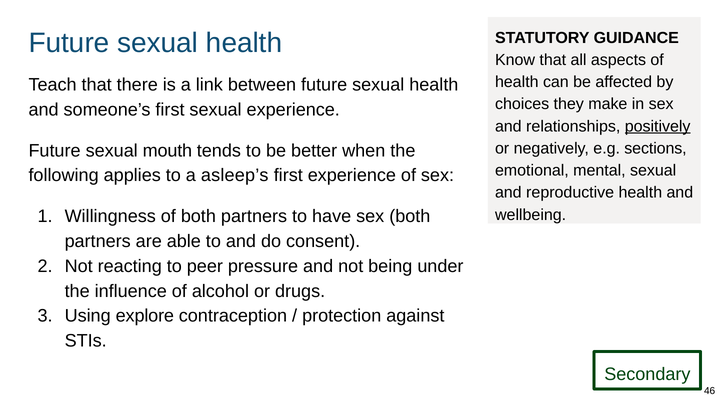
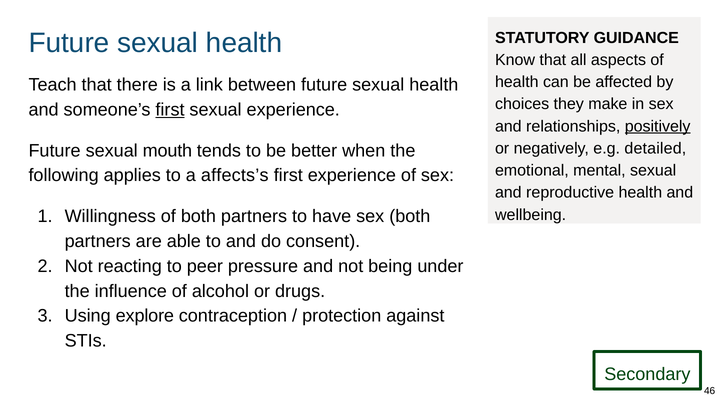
first at (170, 110) underline: none -> present
sections: sections -> detailed
asleep’s: asleep’s -> affects’s
